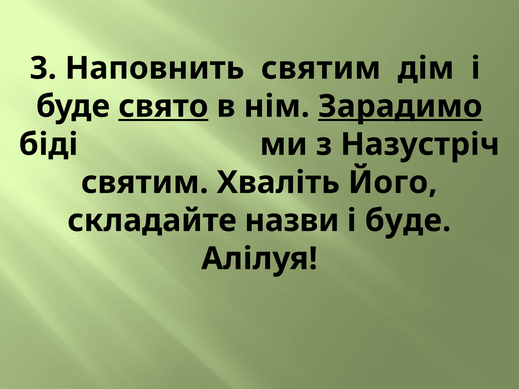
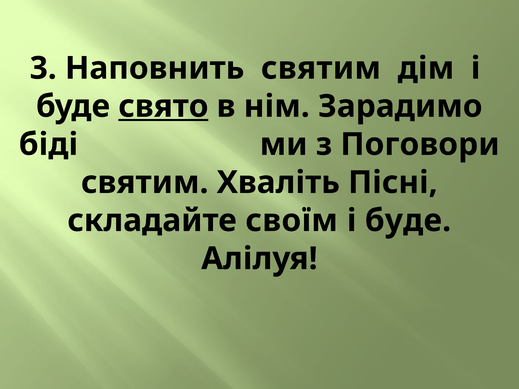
Зарадимо underline: present -> none
Назустріч: Назустріч -> Поговори
Його: Його -> Пісні
назви: назви -> своїм
